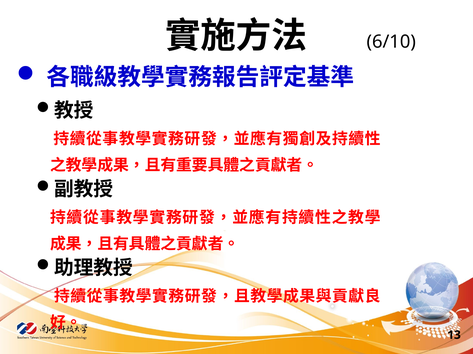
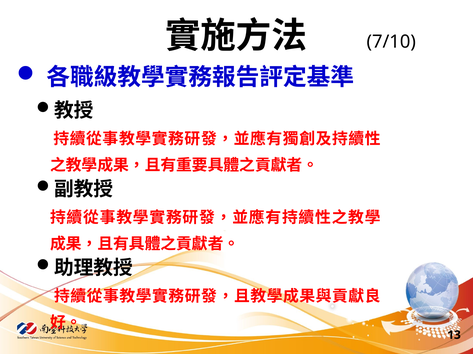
6/10: 6/10 -> 7/10
